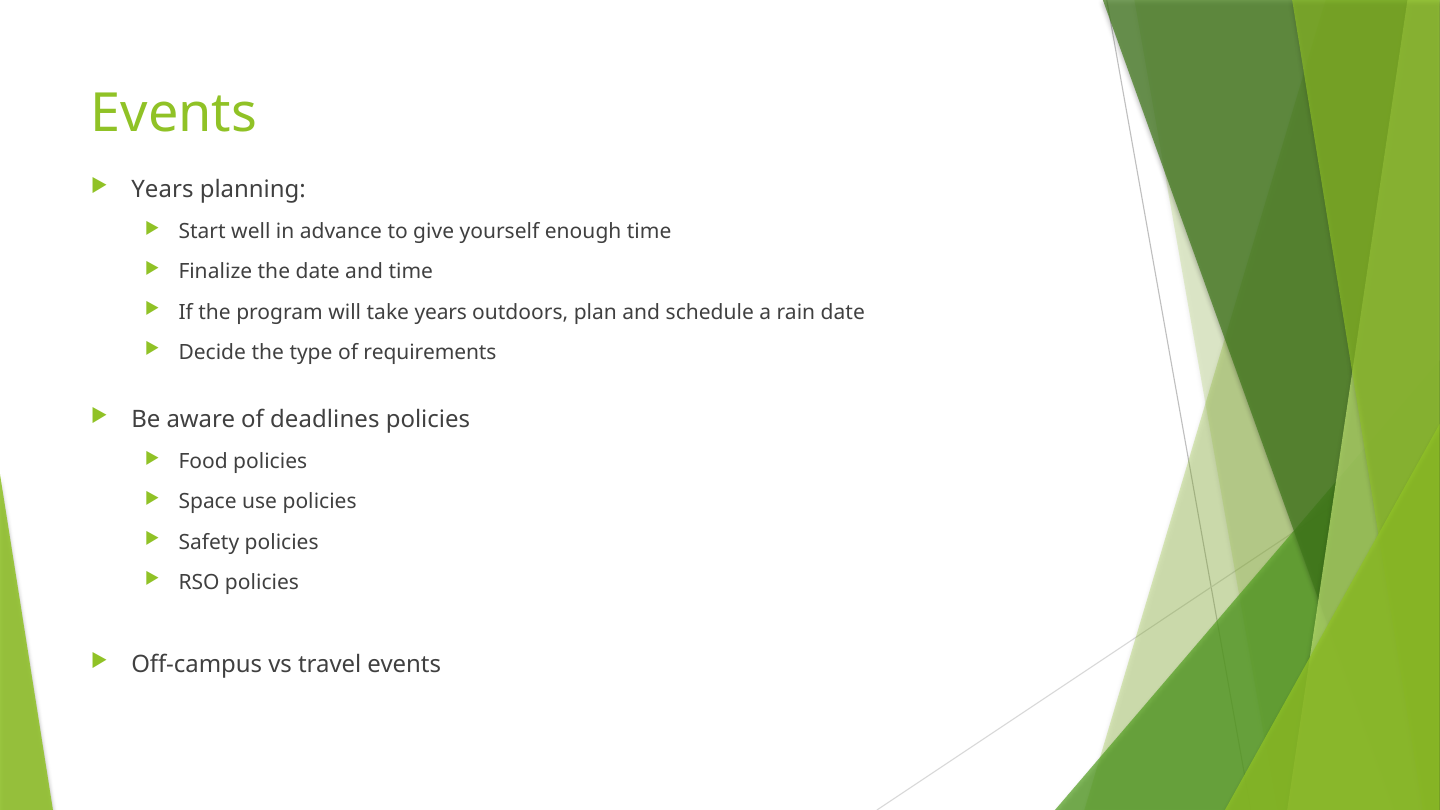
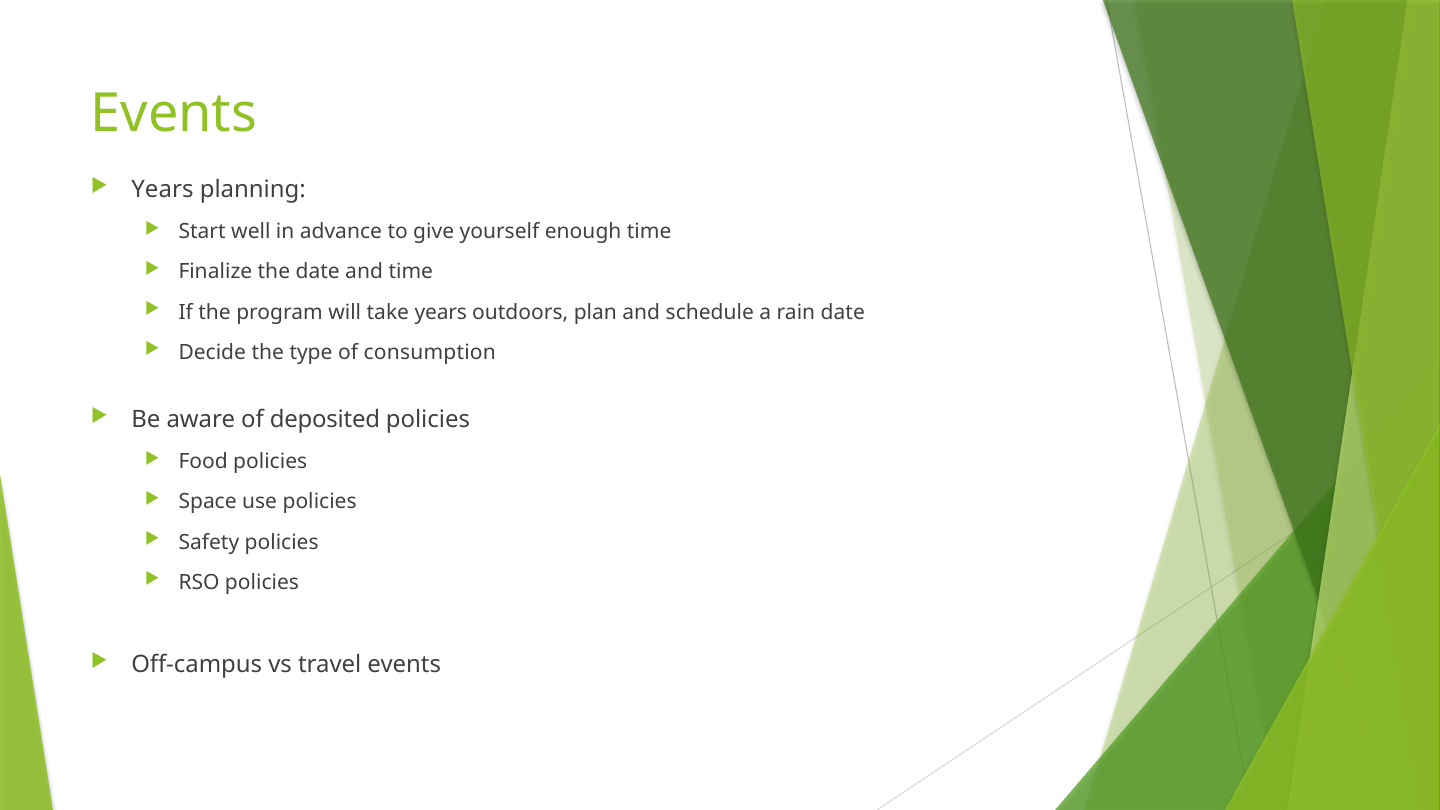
requirements: requirements -> consumption
deadlines: deadlines -> deposited
